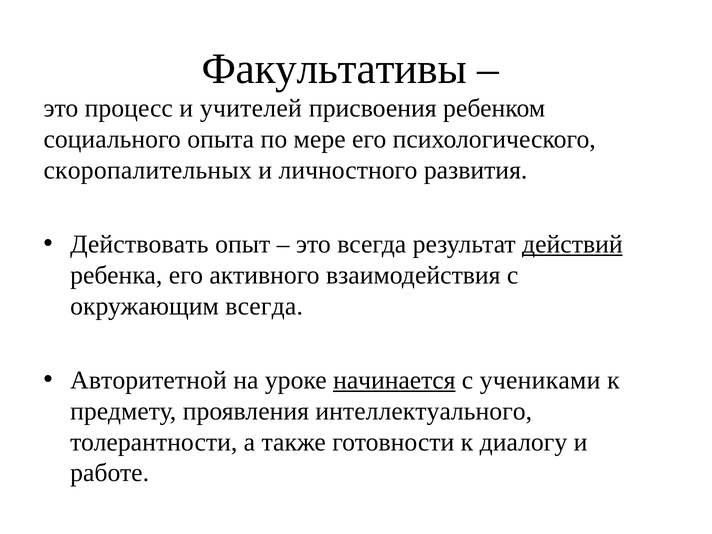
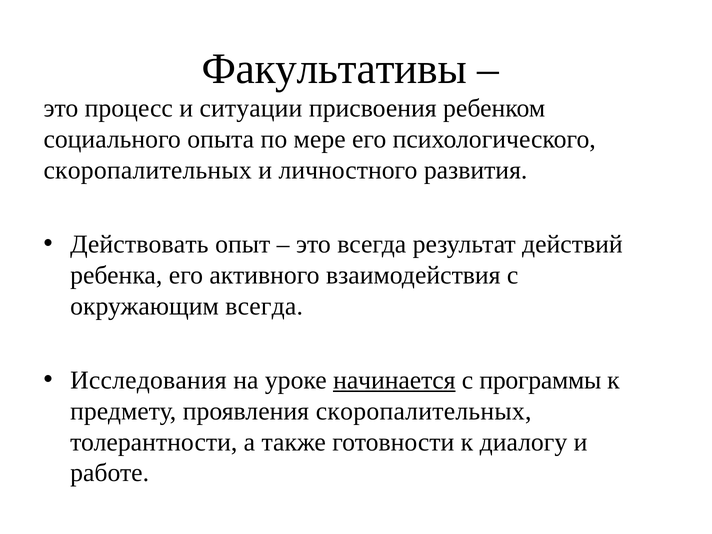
учителей: учителей -> ситуации
действий underline: present -> none
Авторитетной: Авторитетной -> Исследования
учениками: учениками -> программы
проявления интеллектуального: интеллектуального -> скоропалительных
